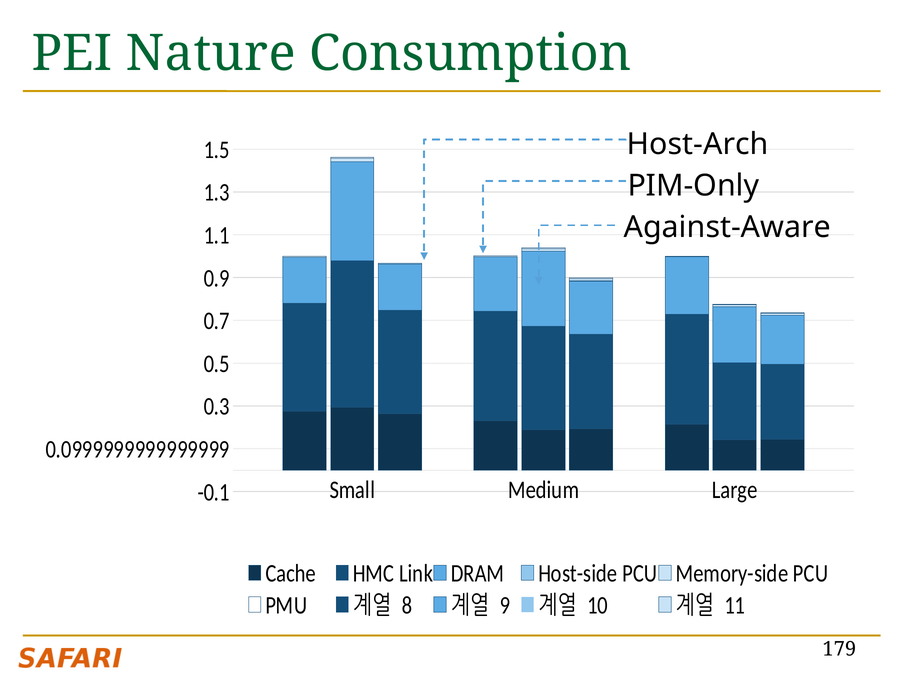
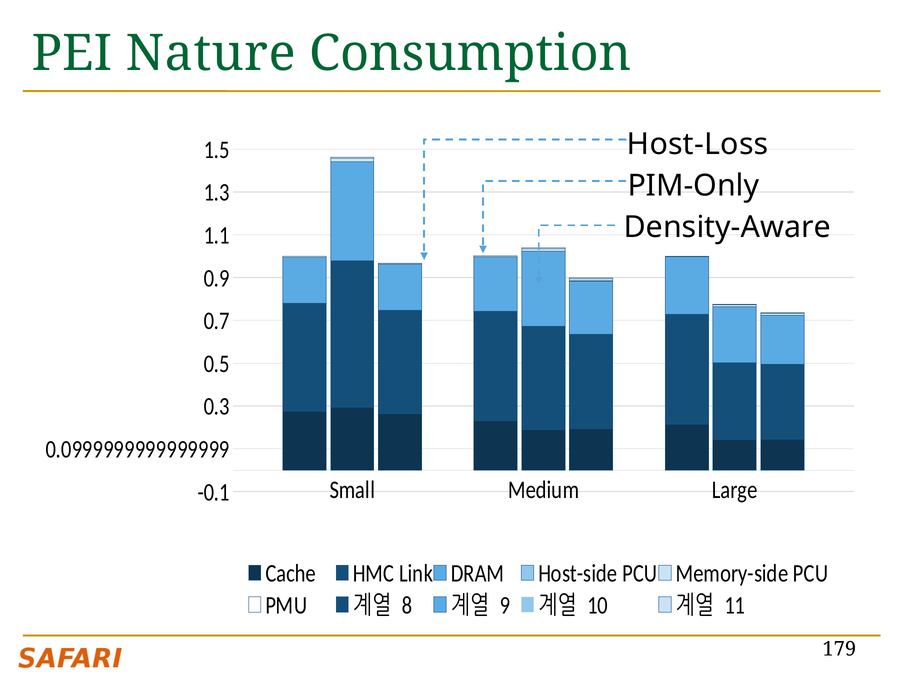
Host-Arch: Host-Arch -> Host-Loss
Against-Aware: Against-Aware -> Density-Aware
